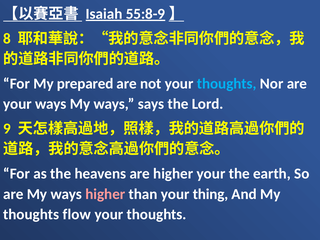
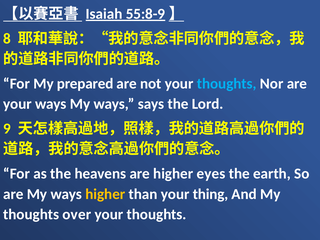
higher your: your -> eyes
higher at (105, 194) colour: pink -> yellow
flow: flow -> over
